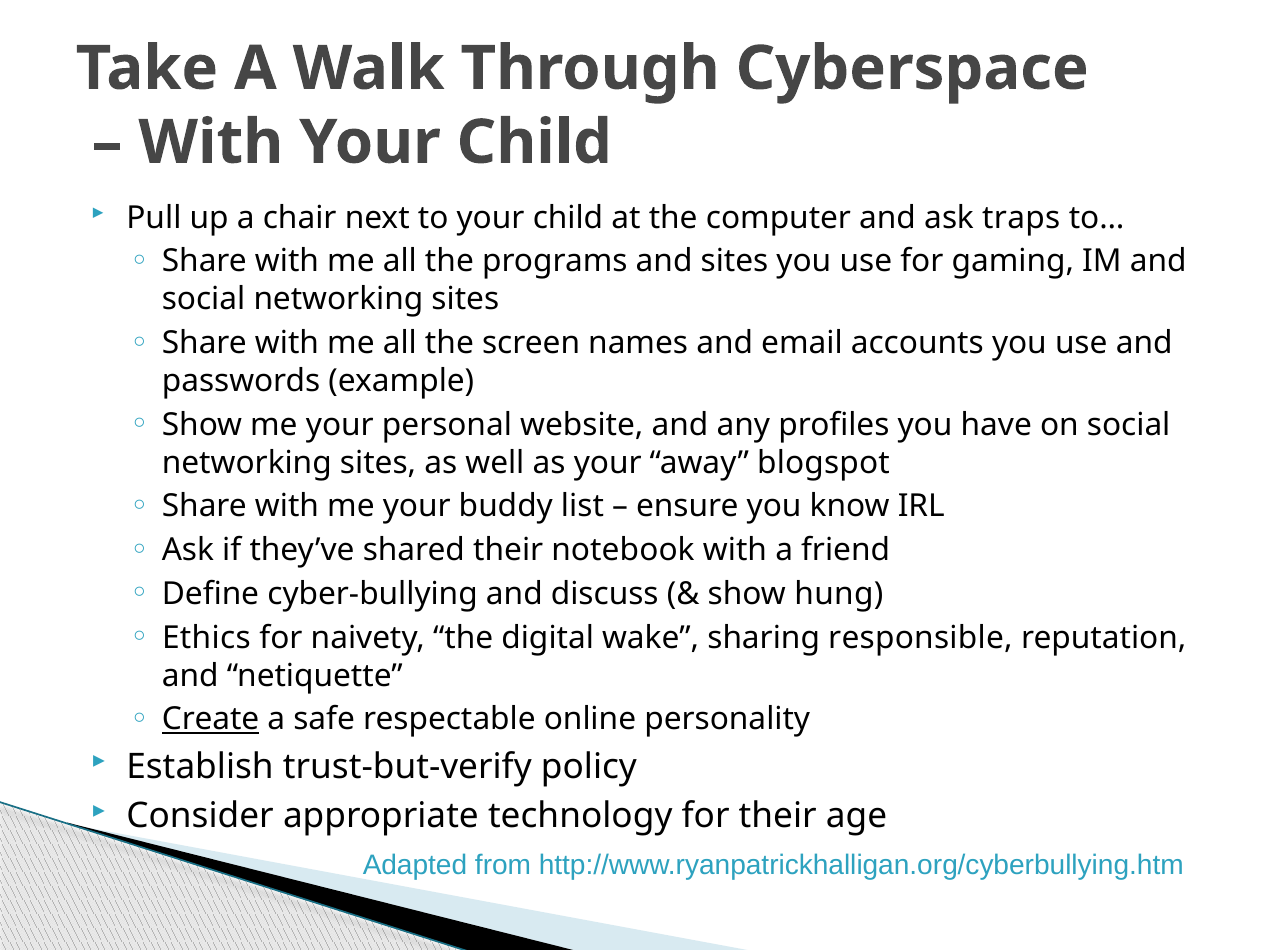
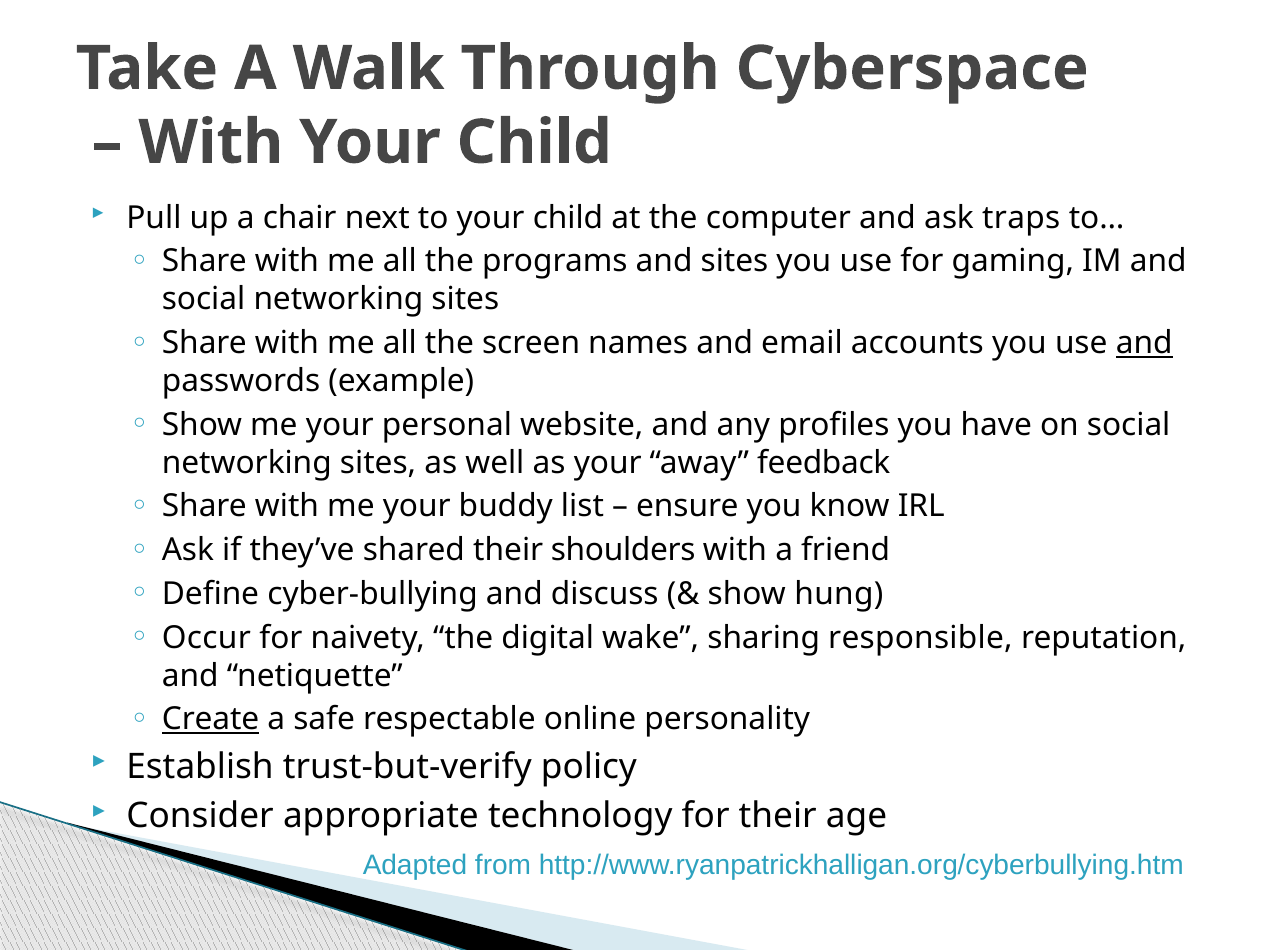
and at (1144, 343) underline: none -> present
blogspot: blogspot -> feedback
notebook: notebook -> shoulders
Ethics: Ethics -> Occur
